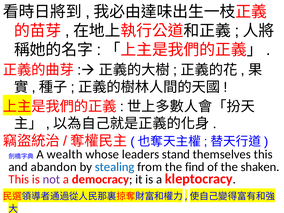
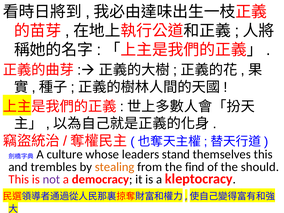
wealth: wealth -> culture
abandon: abandon -> trembles
stealing colour: blue -> orange
shaken: shaken -> should
